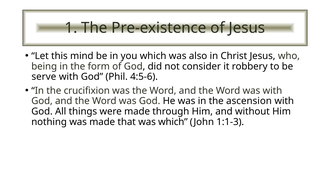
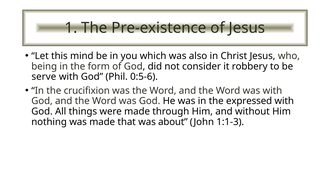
4:5-6: 4:5-6 -> 0:5-6
ascension: ascension -> expressed
was which: which -> about
